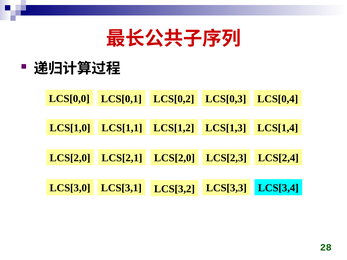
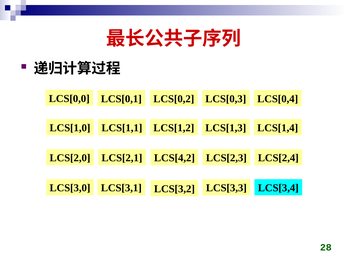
LCS[2,0 at (174, 158): LCS[2,0 -> LCS[4,2
